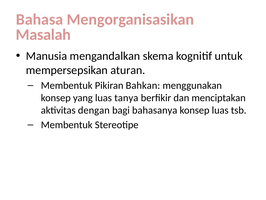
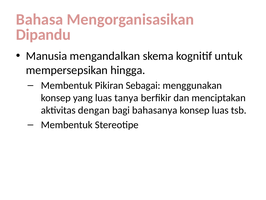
Masalah: Masalah -> Dipandu
aturan: aturan -> hingga
Bahkan: Bahkan -> Sebagai
